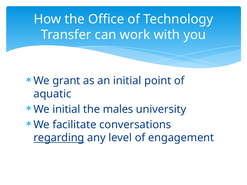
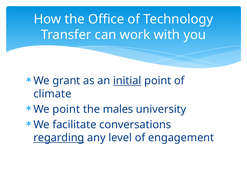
initial at (127, 81) underline: none -> present
aquatic: aquatic -> climate
We initial: initial -> point
